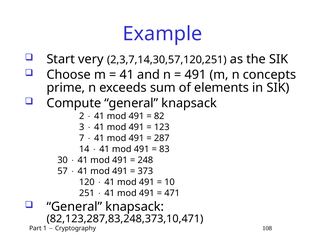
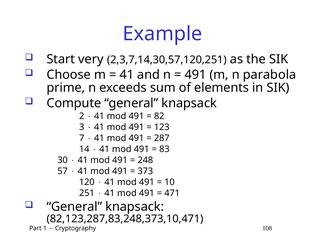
concepts: concepts -> parabola
